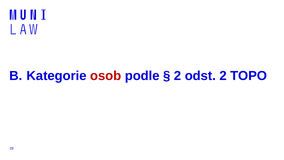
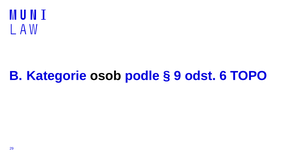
osob colour: red -> black
2 at (178, 76): 2 -> 9
odst 2: 2 -> 6
